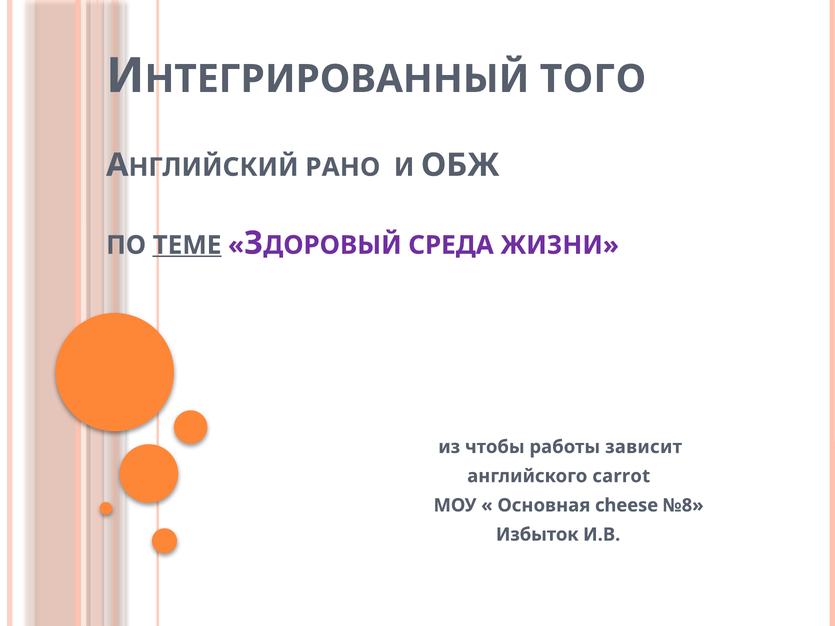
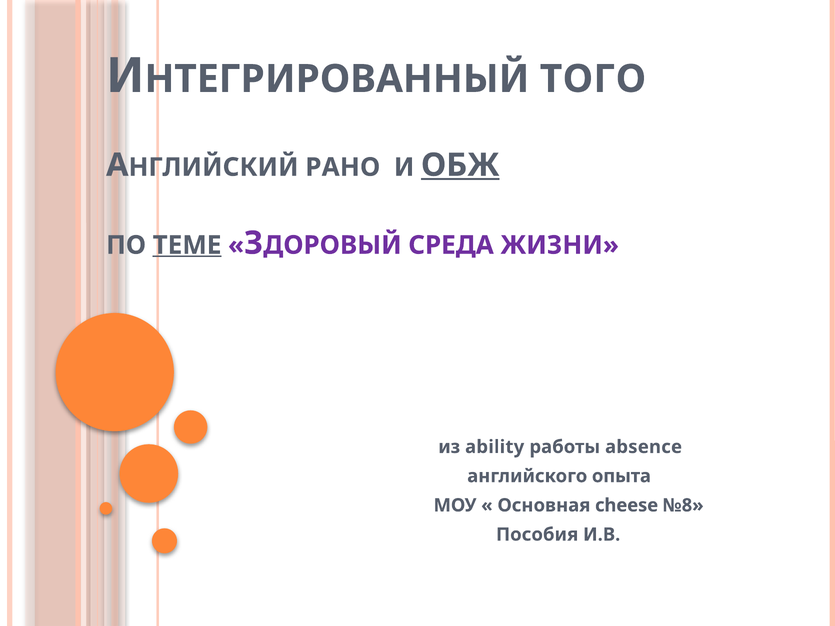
ОБЖ underline: none -> present
чтобы: чтобы -> ability
зависит: зависит -> absence
carrot: carrot -> опыта
Избыток: Избыток -> Пособия
